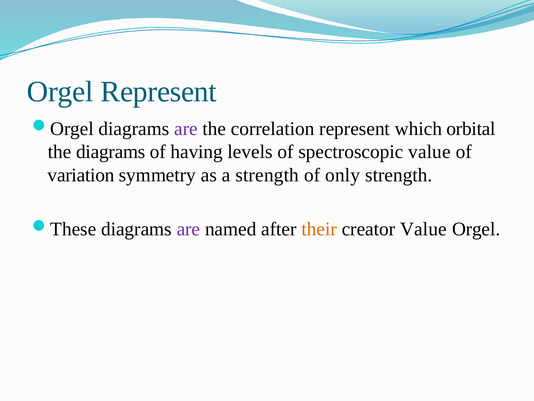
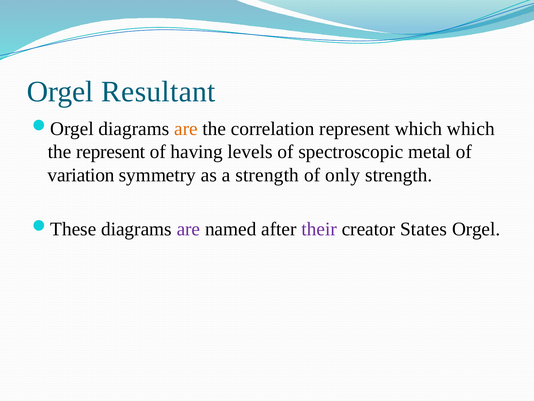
Orgel Represent: Represent -> Resultant
are at (186, 129) colour: purple -> orange
which orbital: orbital -> which
the diagrams: diagrams -> represent
spectroscopic value: value -> metal
their colour: orange -> purple
creator Value: Value -> States
